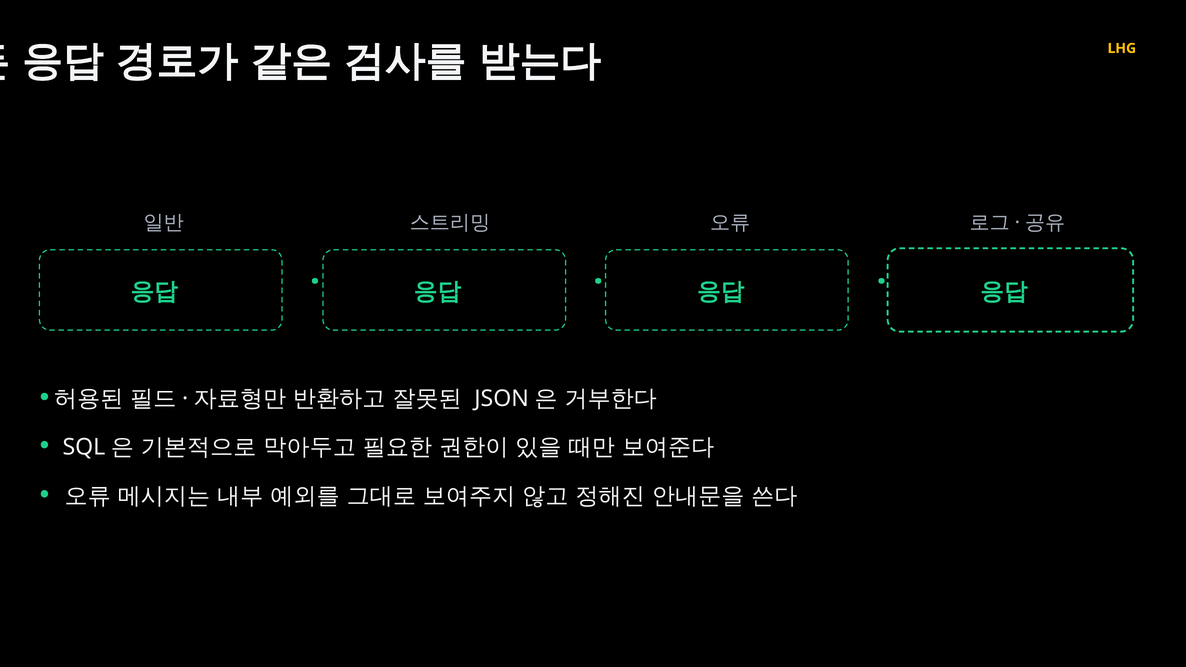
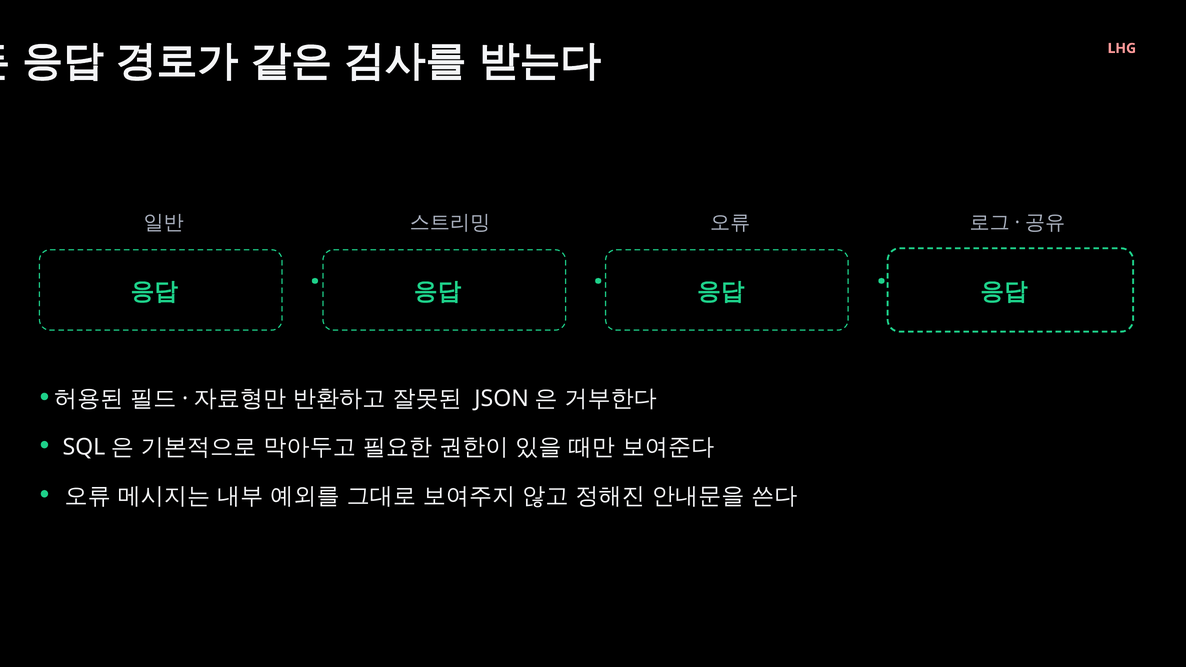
LHG colour: yellow -> pink
